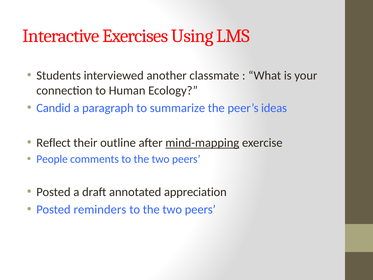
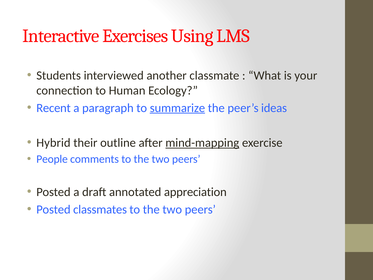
Candid: Candid -> Recent
summarize underline: none -> present
Reflect: Reflect -> Hybrid
reminders: reminders -> classmates
